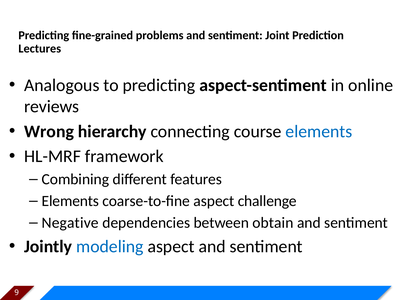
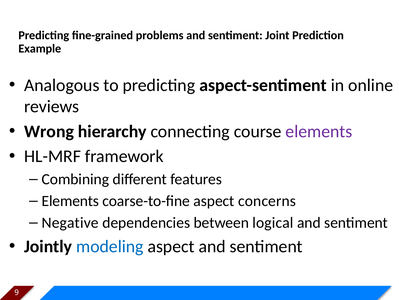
Lectures: Lectures -> Example
elements at (319, 131) colour: blue -> purple
challenge: challenge -> concerns
obtain: obtain -> logical
